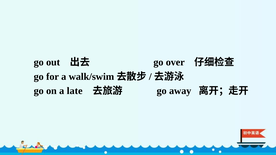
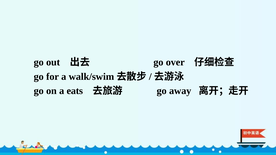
late: late -> eats
